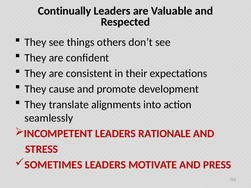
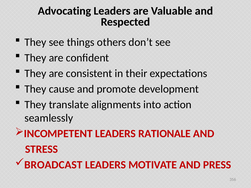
Continually: Continually -> Advocating
SOMETIMES: SOMETIMES -> BROADCAST
